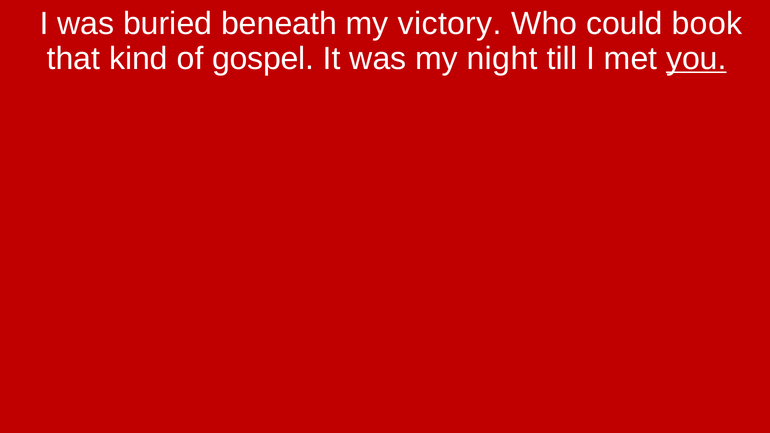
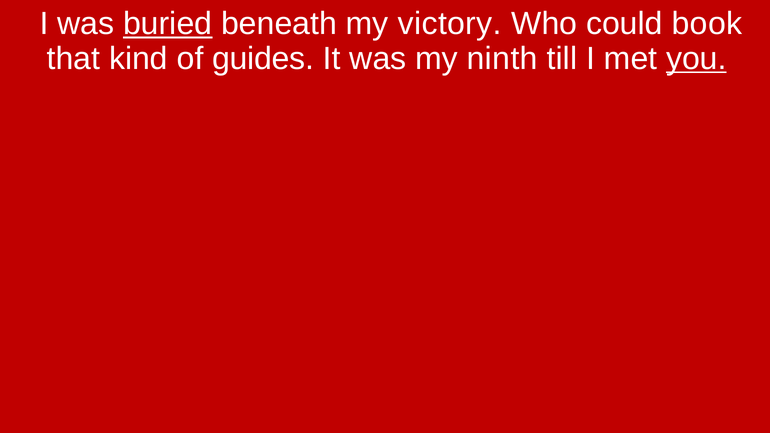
buried underline: none -> present
gospel: gospel -> guides
night: night -> ninth
